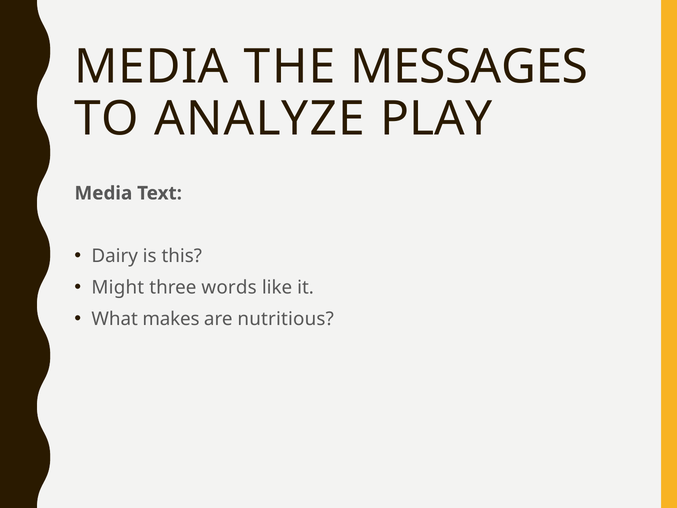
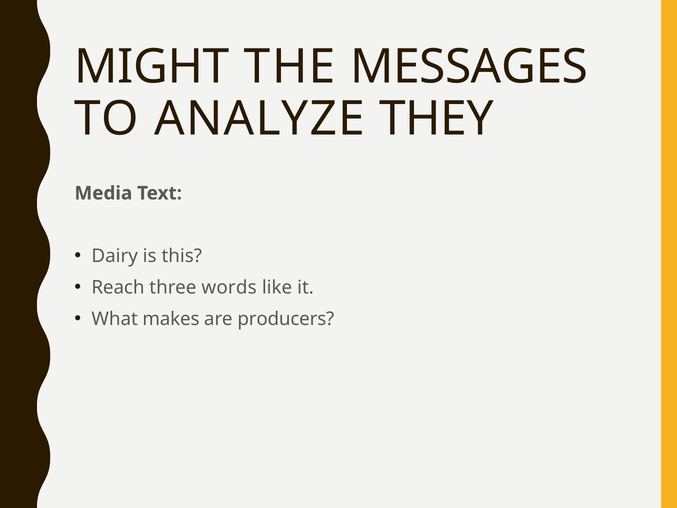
MEDIA at (151, 67): MEDIA -> MIGHT
PLAY: PLAY -> THEY
Might: Might -> Reach
nutritious: nutritious -> producers
